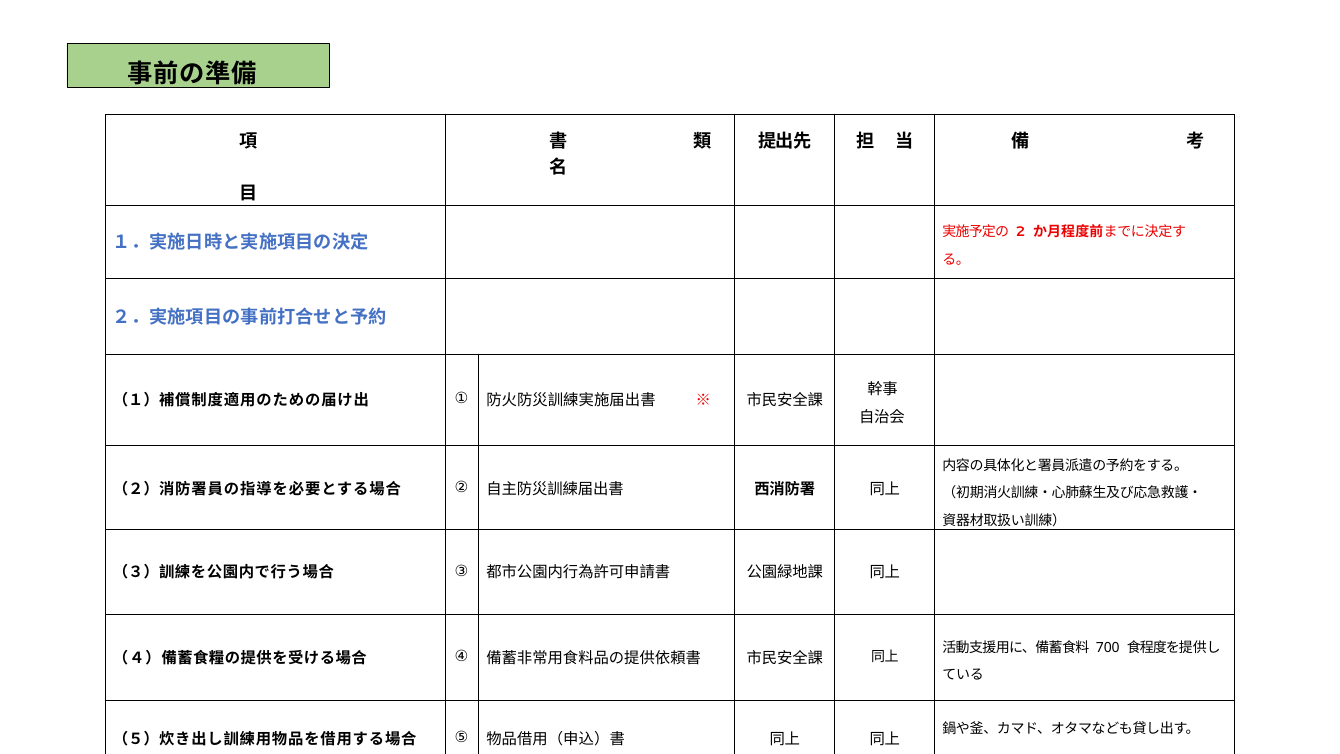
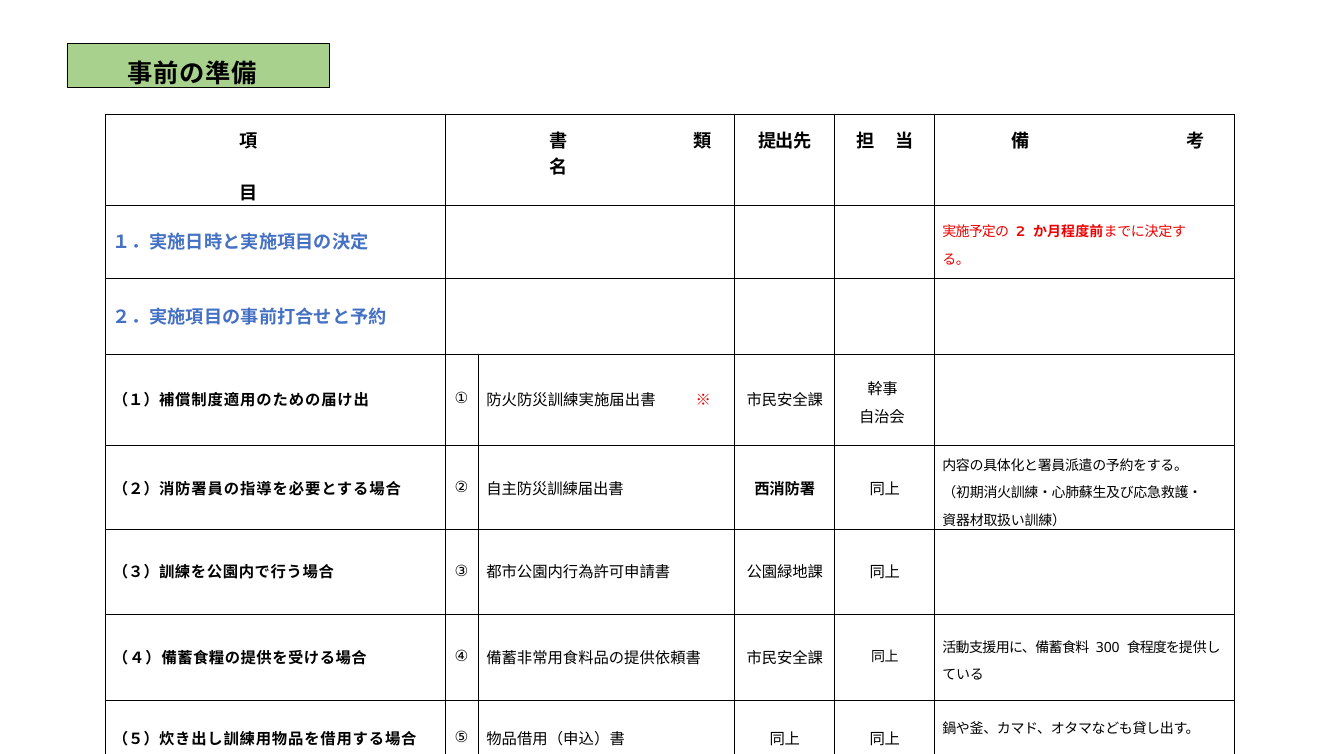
700: 700 -> 300
